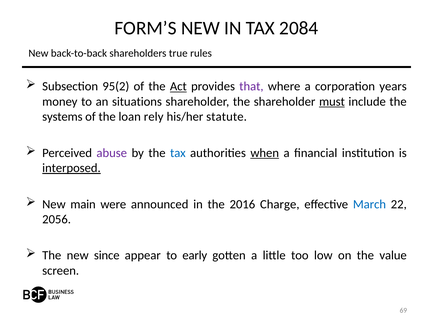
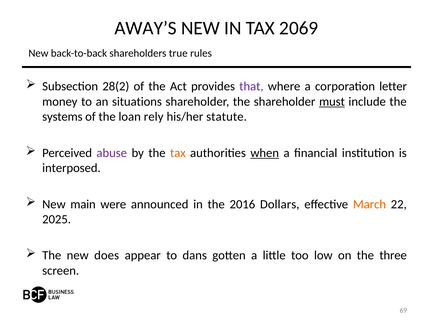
FORM’S: FORM’S -> AWAY’S
2084: 2084 -> 2069
95(2: 95(2 -> 28(2
Act underline: present -> none
years: years -> letter
tax at (178, 153) colour: blue -> orange
interposed underline: present -> none
Charge: Charge -> Dollars
March colour: blue -> orange
2056: 2056 -> 2025
since: since -> does
early: early -> dans
value: value -> three
